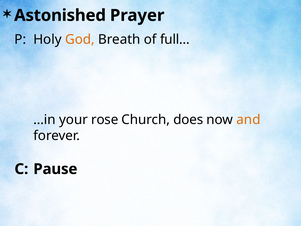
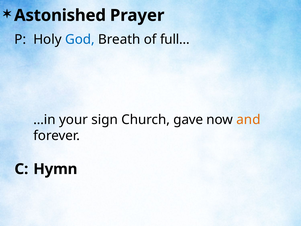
God colour: orange -> blue
rose: rose -> sign
does: does -> gave
Pause: Pause -> Hymn
